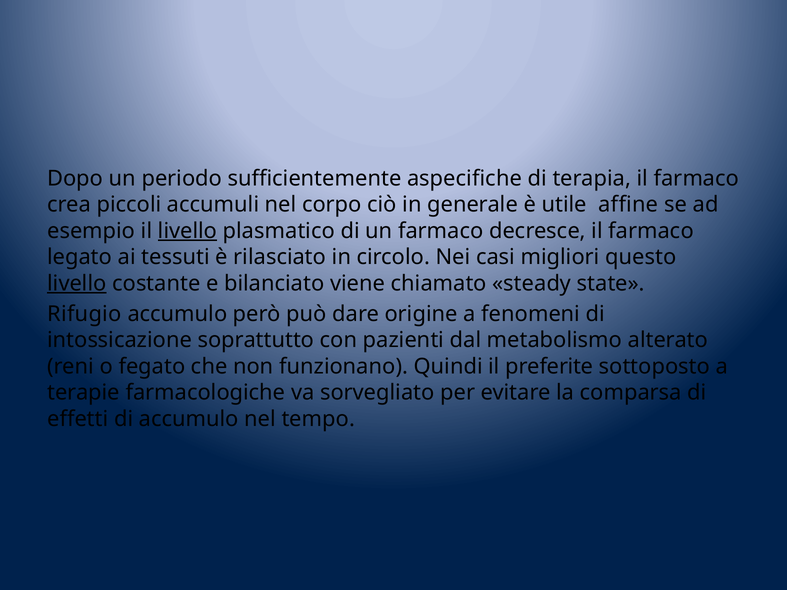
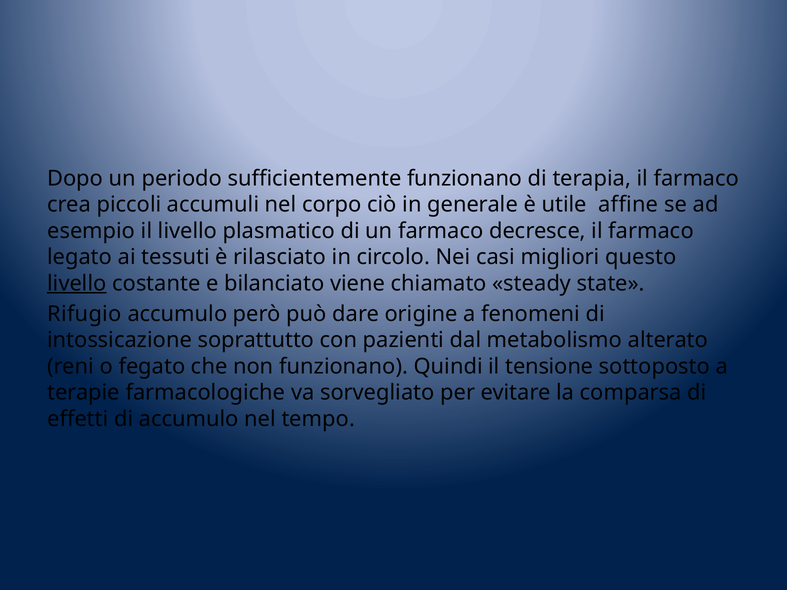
sufficientemente aspecifiche: aspecifiche -> funzionano
livello at (188, 231) underline: present -> none
preferite: preferite -> tensione
